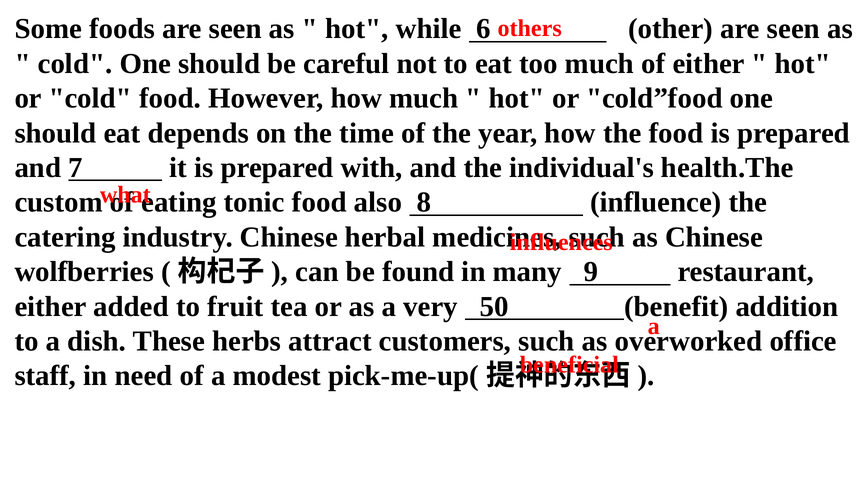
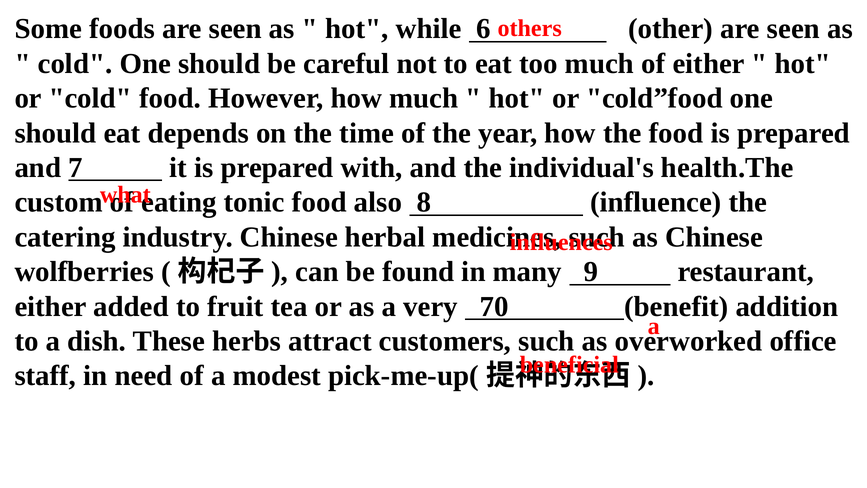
50: 50 -> 70
